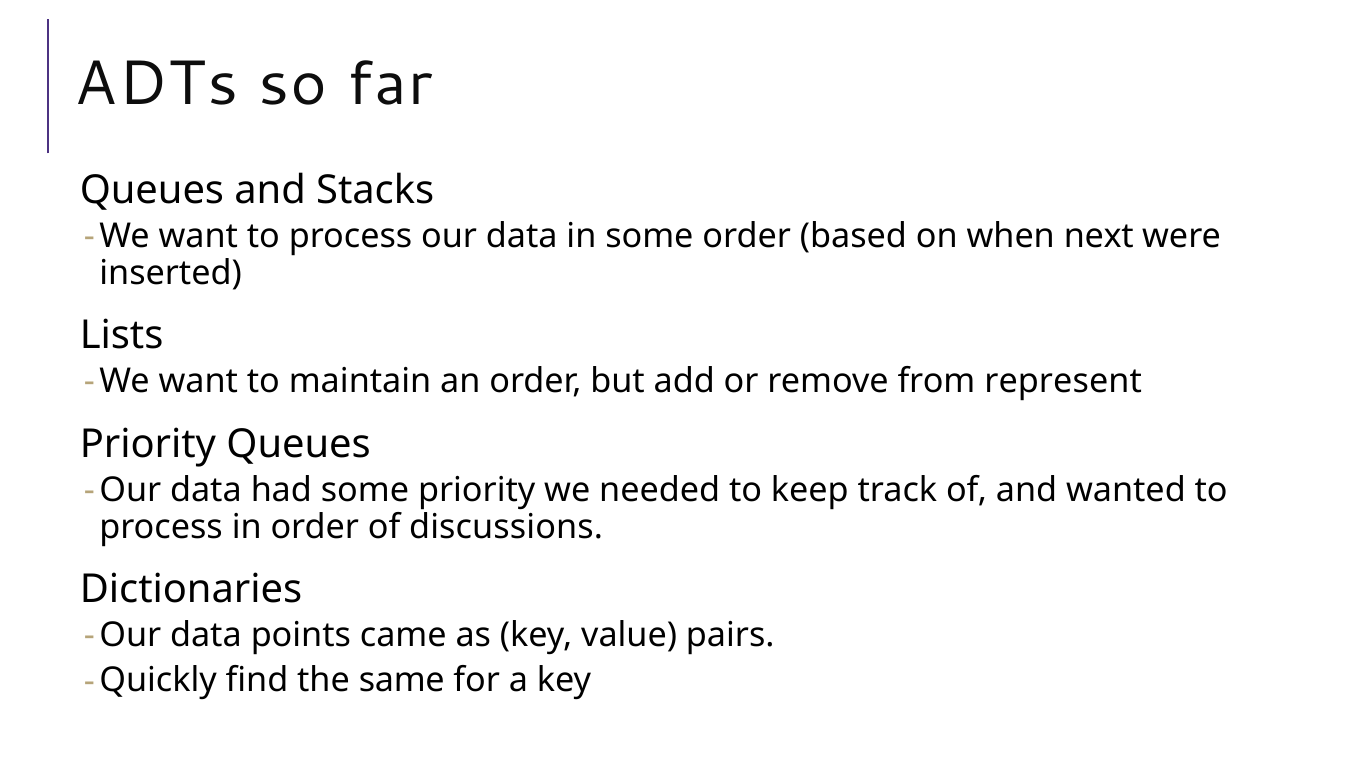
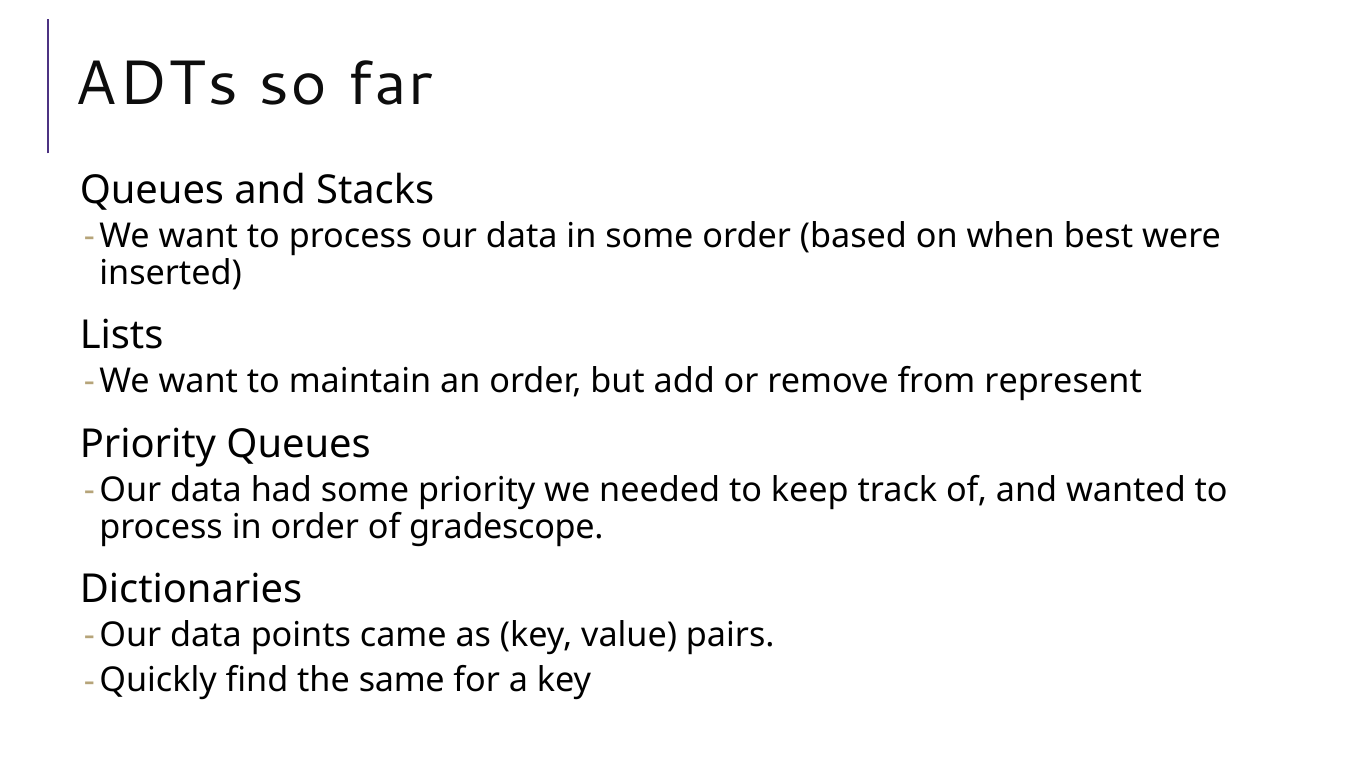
next: next -> best
discussions: discussions -> gradescope
